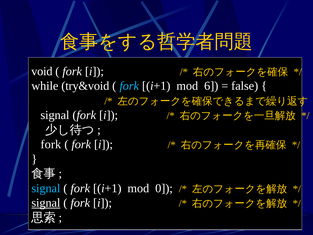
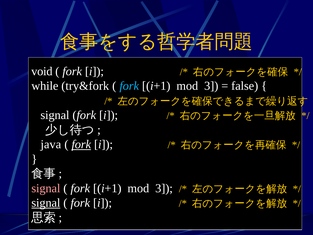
try&void: try&void -> try&fork
6 at (211, 86): 6 -> 3
fork at (51, 144): fork -> java
fork at (81, 144) underline: none -> present
signal at (46, 188) colour: light blue -> pink
0 at (164, 188): 0 -> 3
